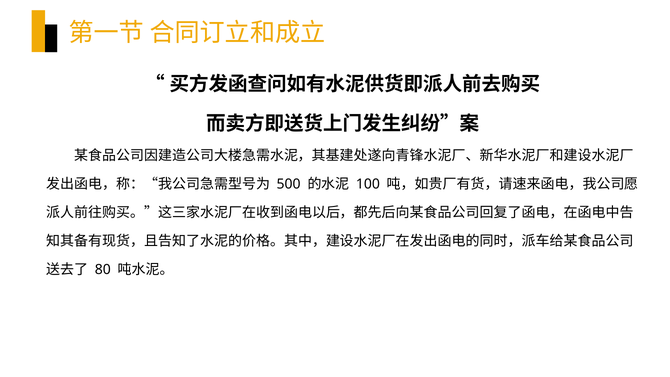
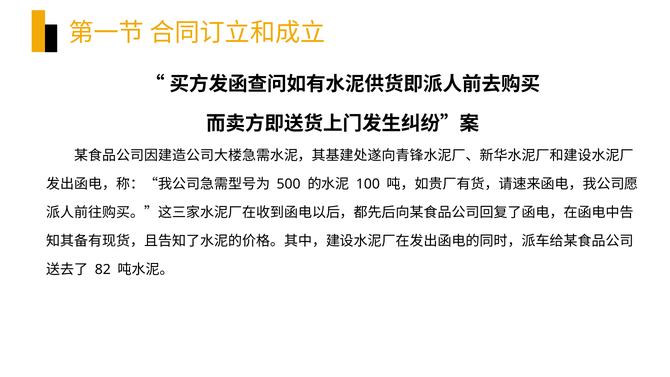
80: 80 -> 82
